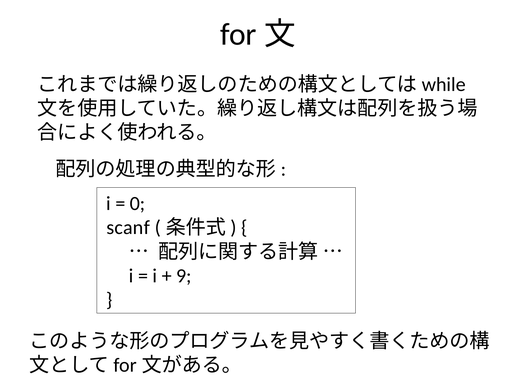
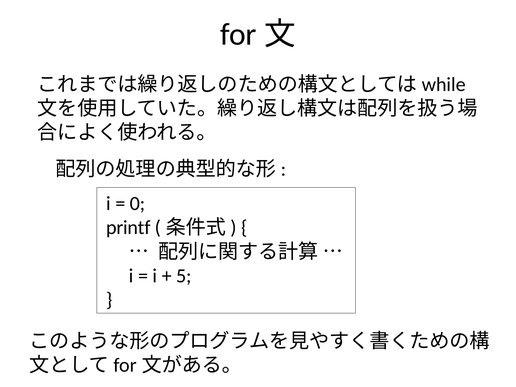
scanf: scanf -> printf
9: 9 -> 5
